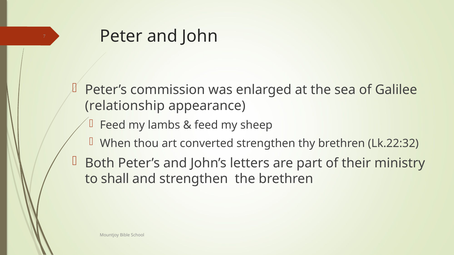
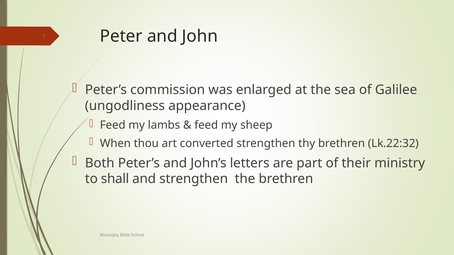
relationship: relationship -> ungodliness
